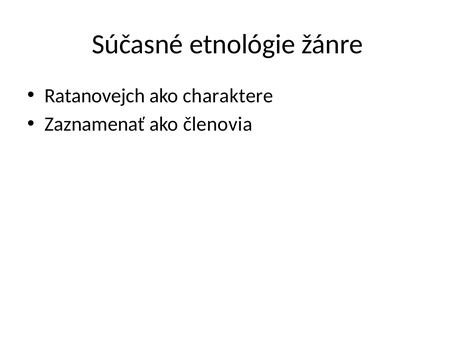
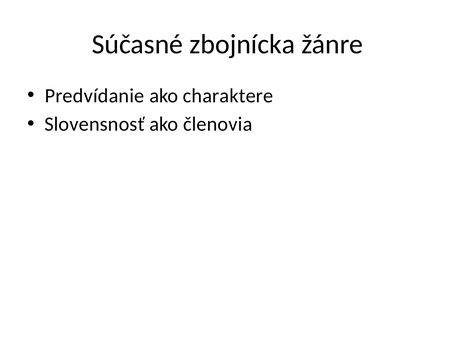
etnológie: etnológie -> zbojnícka
Ratanovejch: Ratanovejch -> Predvídanie
Zaznamenať: Zaznamenať -> Slovensnosť
